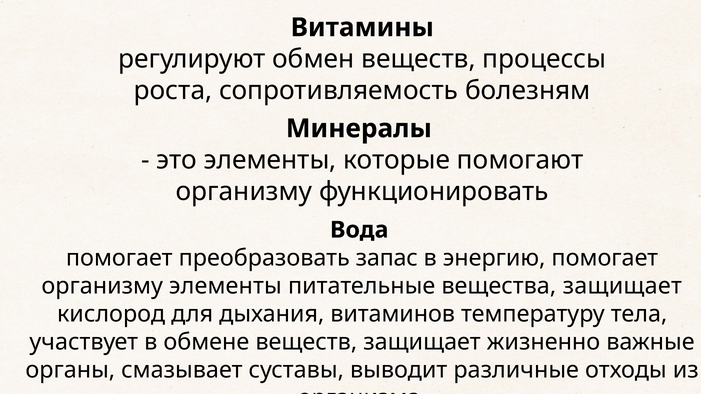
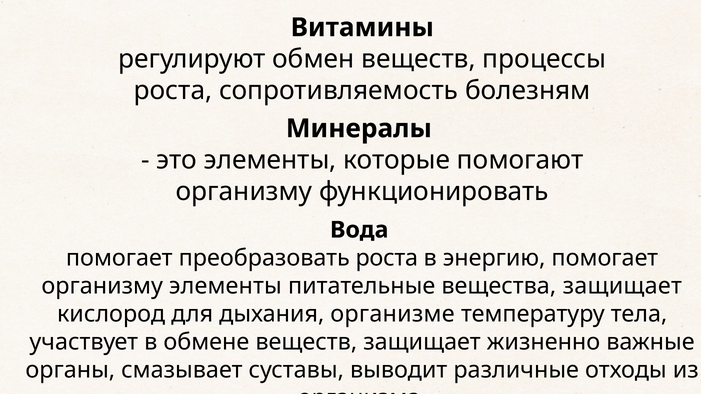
преобразовать запас: запас -> роста
витаминов: витаминов -> организме
